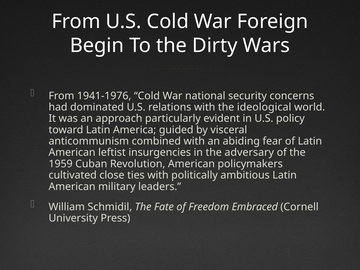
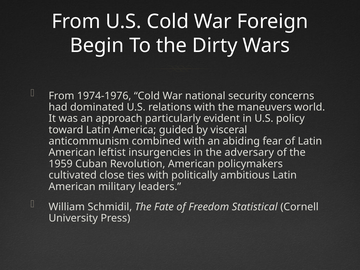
1941-1976: 1941-1976 -> 1974-1976
ideological: ideological -> maneuvers
Embraced: Embraced -> Statistical
